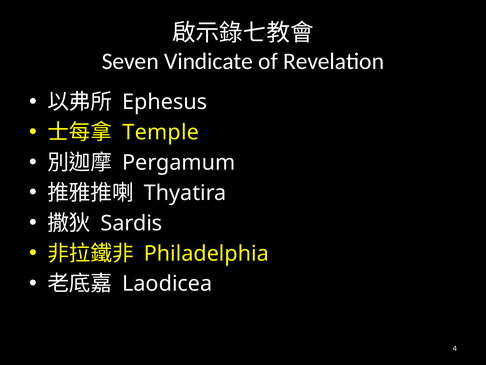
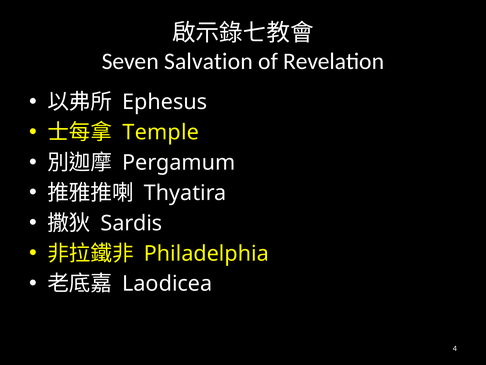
Vindicate: Vindicate -> Salvation
